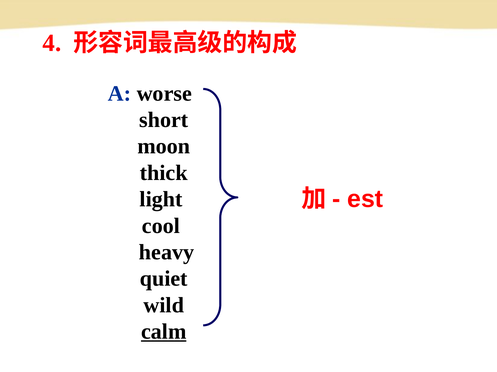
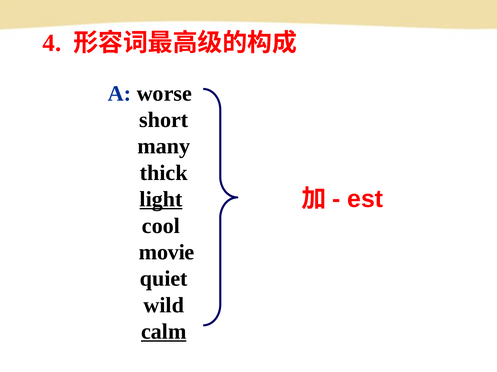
moon: moon -> many
light underline: none -> present
heavy: heavy -> movie
